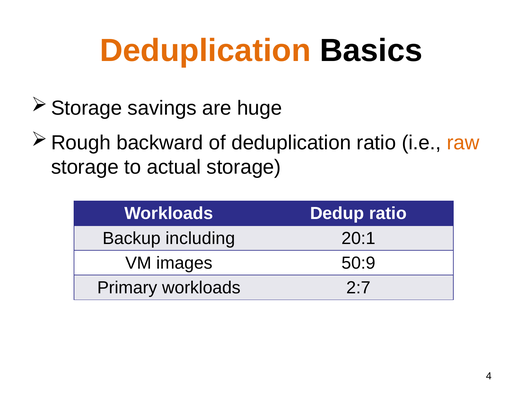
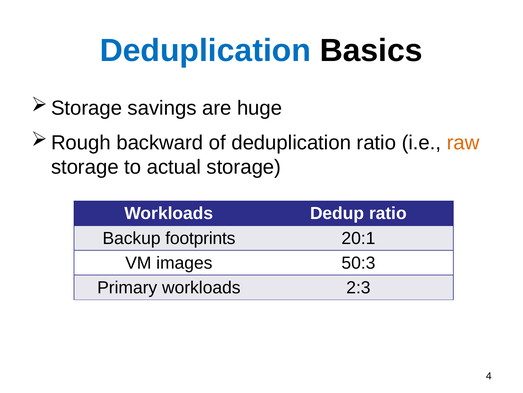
Deduplication at (205, 51) colour: orange -> blue
including: including -> footprints
50:9: 50:9 -> 50:3
2:7: 2:7 -> 2:3
